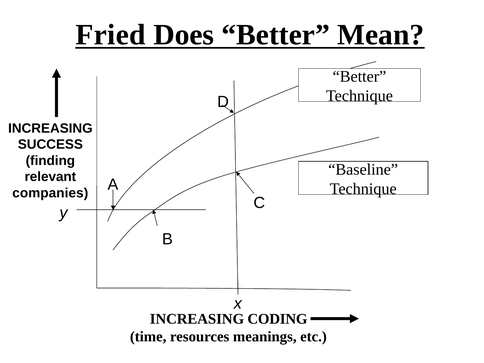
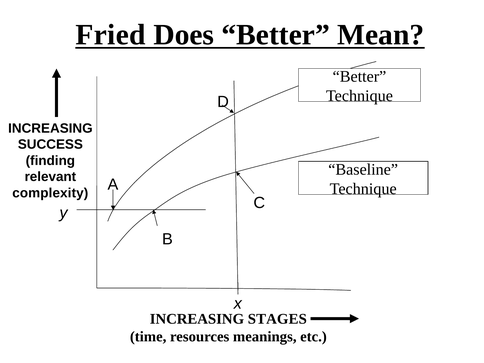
companies: companies -> complexity
CODING: CODING -> STAGES
